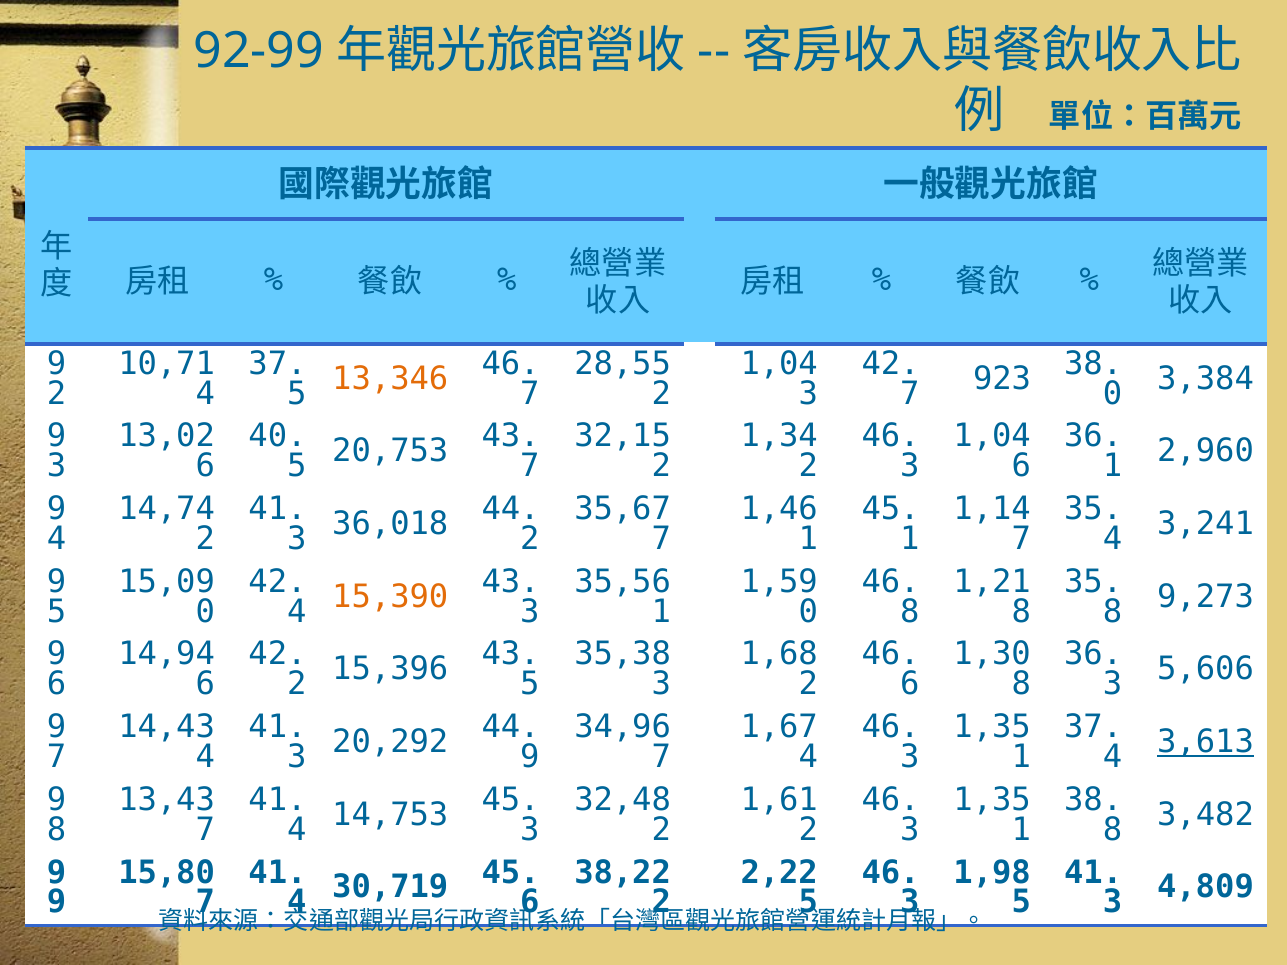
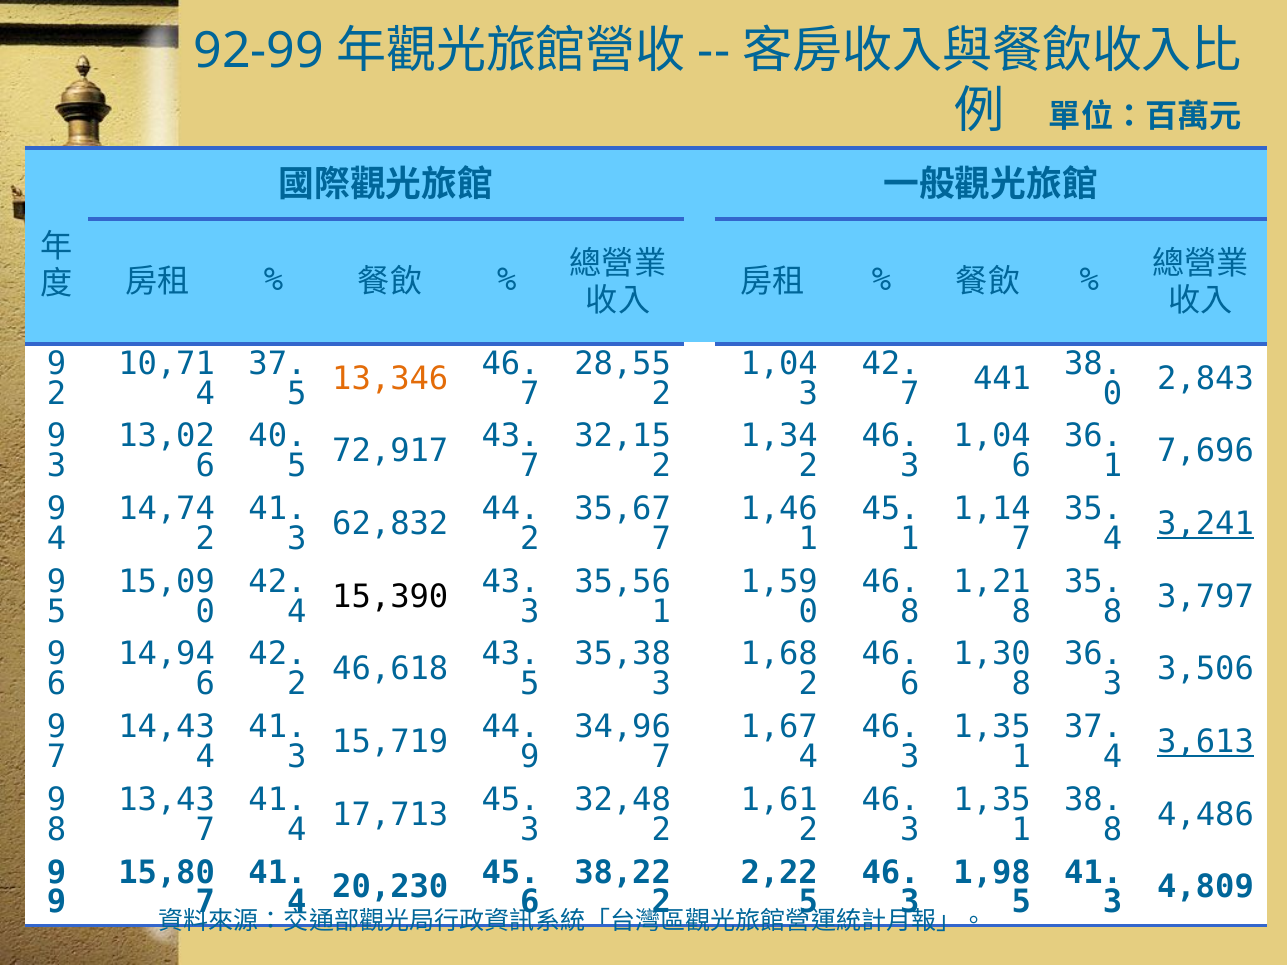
923: 923 -> 441
3,384: 3,384 -> 2,843
20,753: 20,753 -> 72,917
2,960: 2,960 -> 7,696
36,018: 36,018 -> 62,832
3,241 underline: none -> present
15,390 colour: orange -> black
9,273: 9,273 -> 3,797
15,396: 15,396 -> 46,618
5,606: 5,606 -> 3,506
20,292: 20,292 -> 15,719
14,753: 14,753 -> 17,713
3,482: 3,482 -> 4,486
30,719: 30,719 -> 20,230
